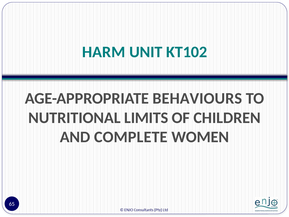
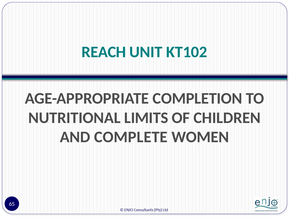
HARM: HARM -> REACH
BEHAVIOURS: BEHAVIOURS -> COMPLETION
